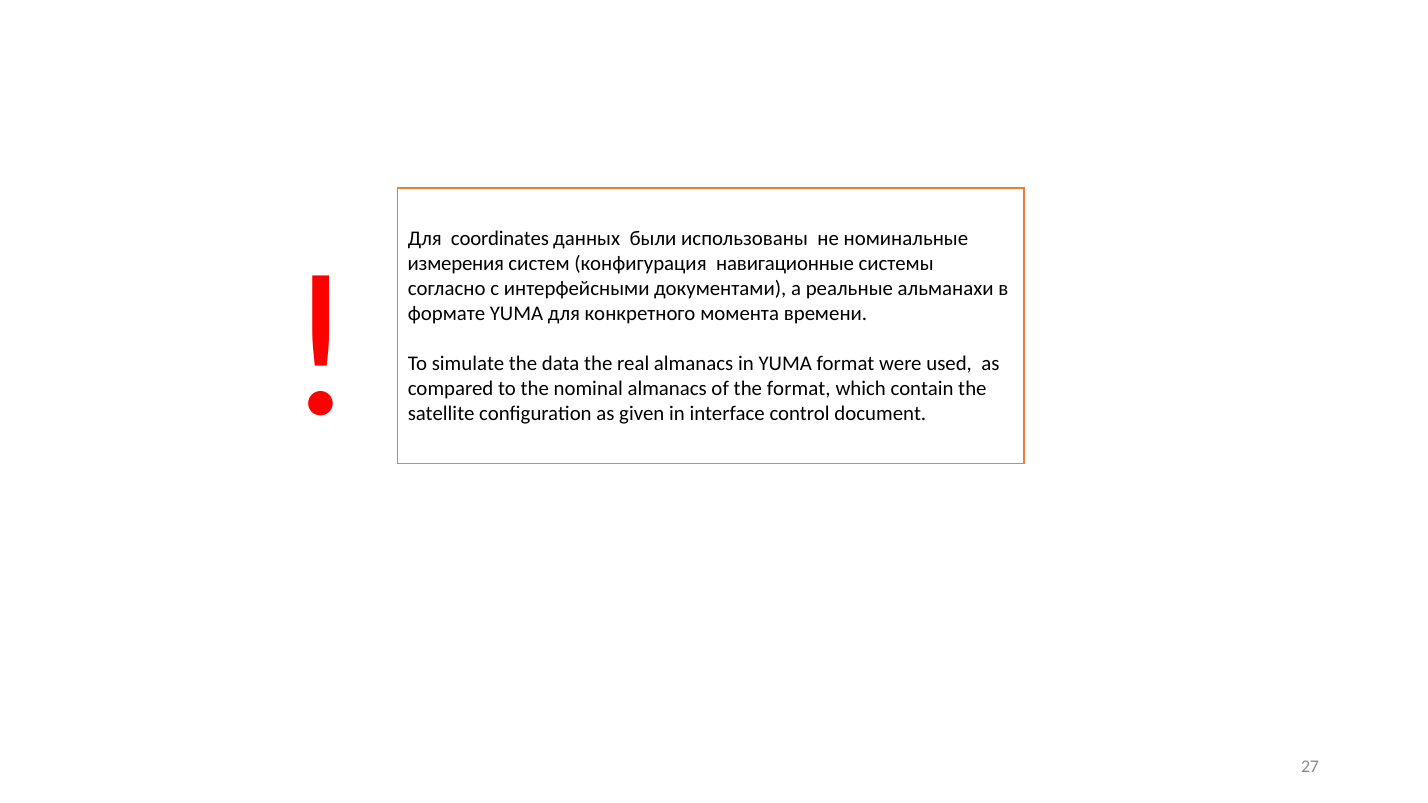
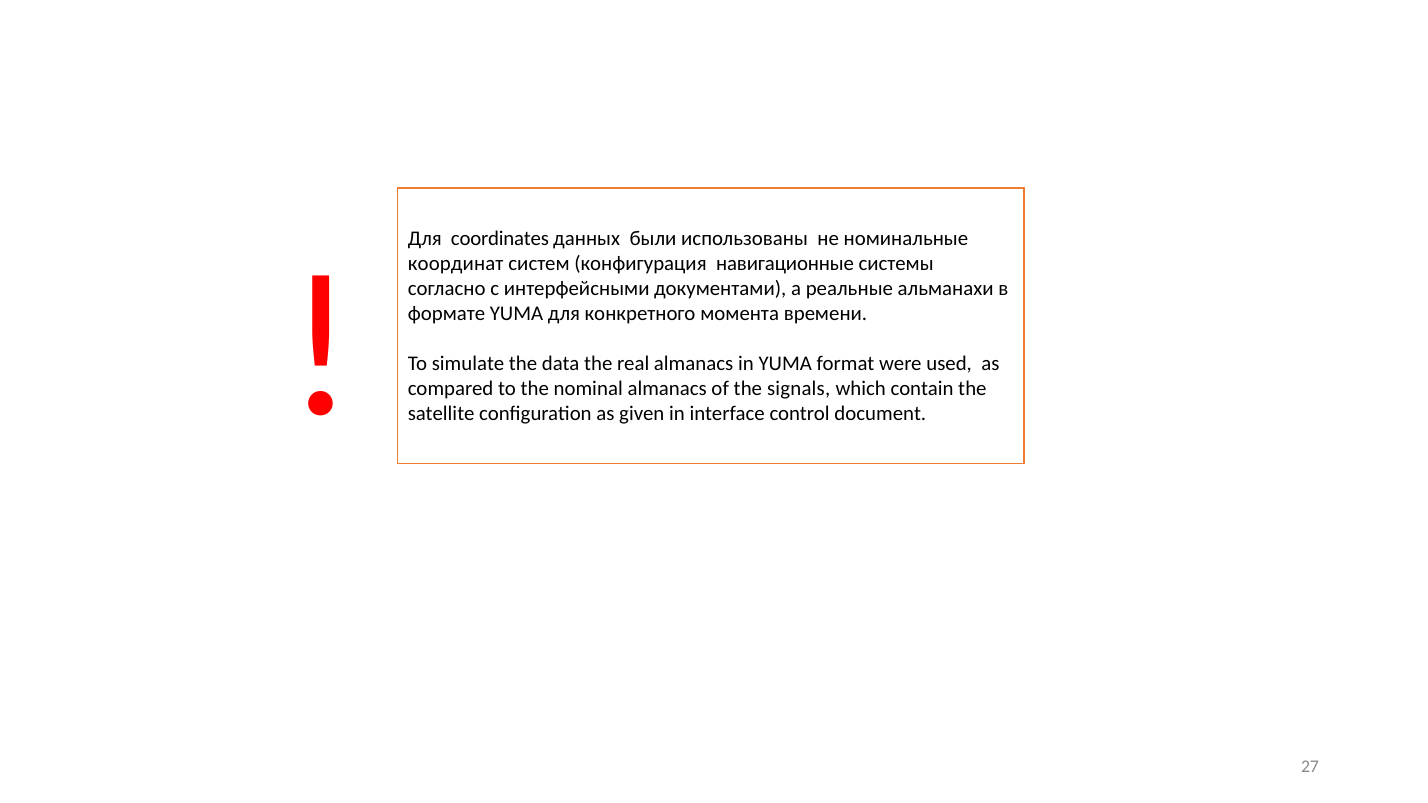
измерения: измерения -> координат
the format: format -> signals
